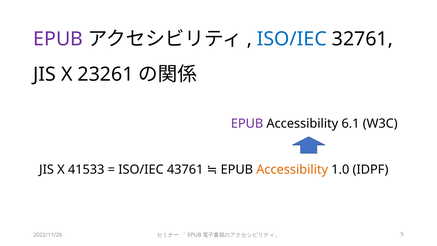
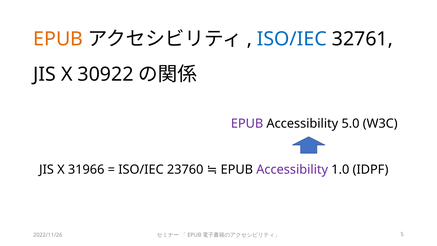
EPUB at (58, 39) colour: purple -> orange
23261: 23261 -> 30922
6.1: 6.1 -> 5.0
41533: 41533 -> 31966
43761: 43761 -> 23760
Accessibility at (292, 169) colour: orange -> purple
